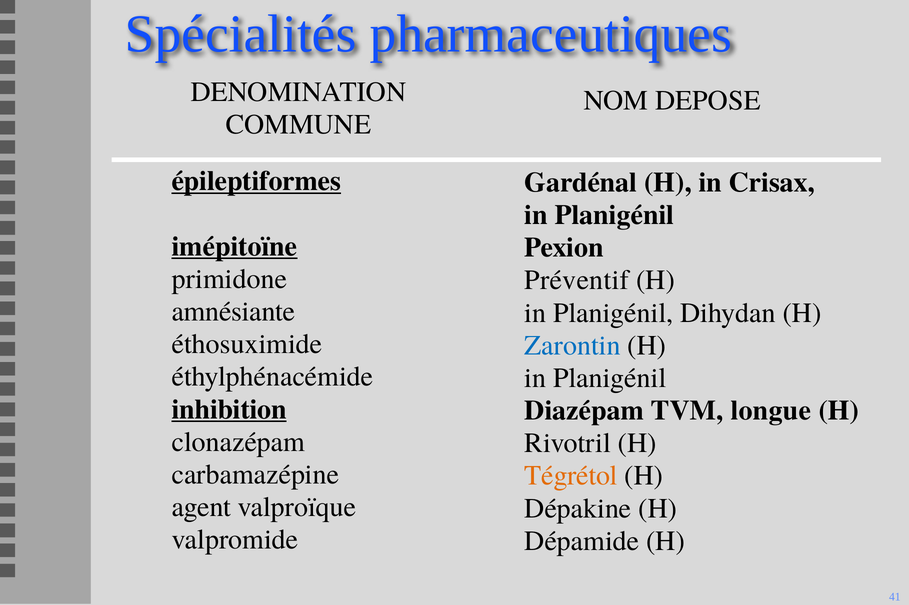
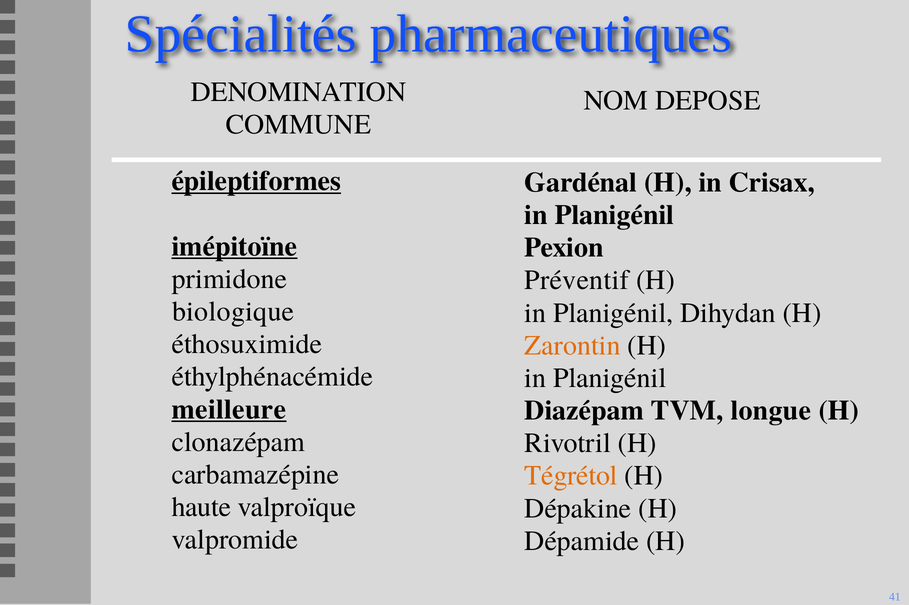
amnésiante: amnésiante -> biologique
Zarontin colour: blue -> orange
inhibition: inhibition -> meilleure
agent: agent -> haute
